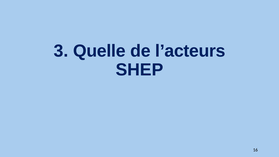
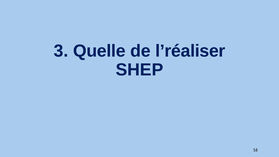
l’acteurs: l’acteurs -> l’réaliser
